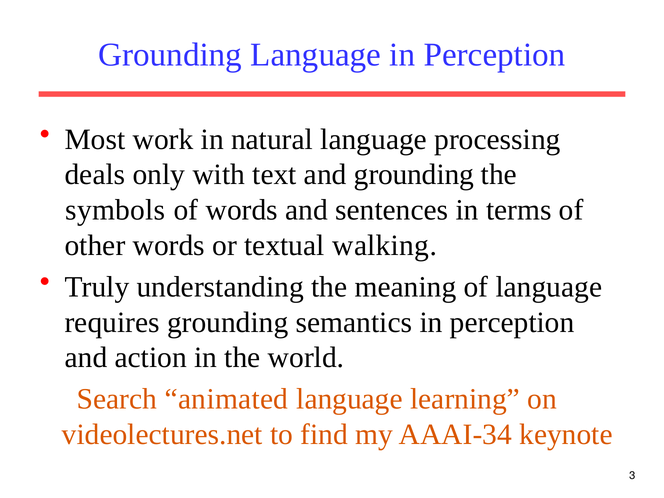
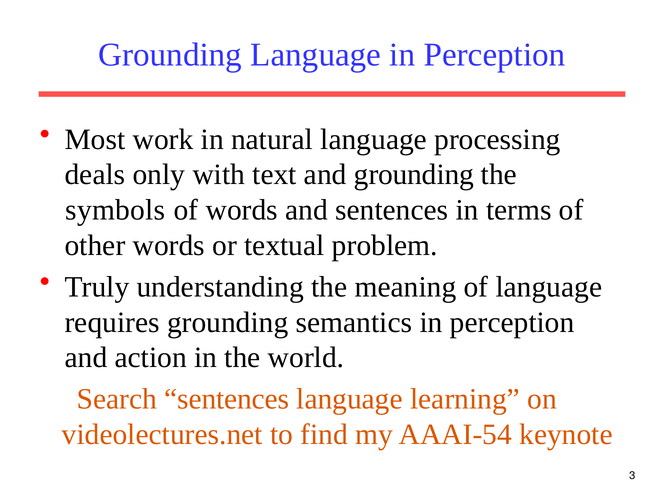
walking: walking -> problem
Search animated: animated -> sentences
AAAI-34: AAAI-34 -> AAAI-54
